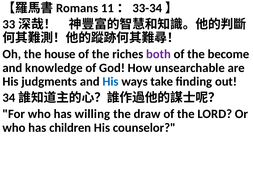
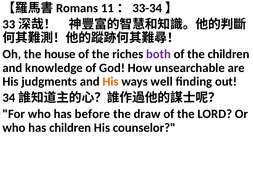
the become: become -> children
His at (111, 81) colour: blue -> orange
take: take -> well
willing: willing -> before
